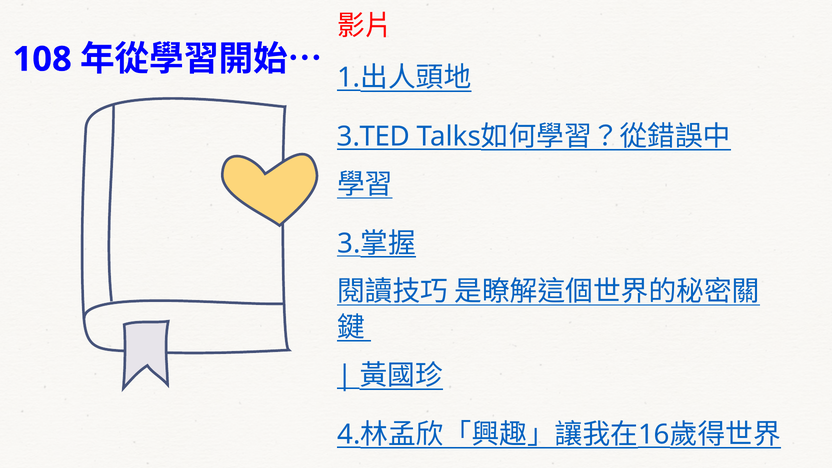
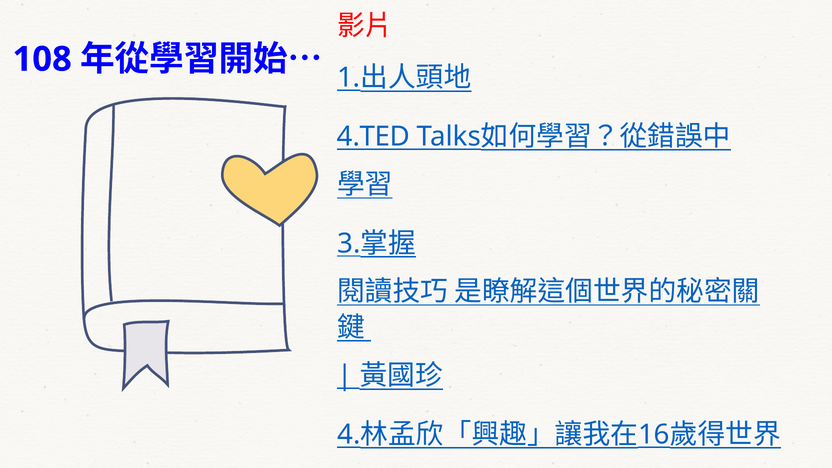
3.TED: 3.TED -> 4.TED
